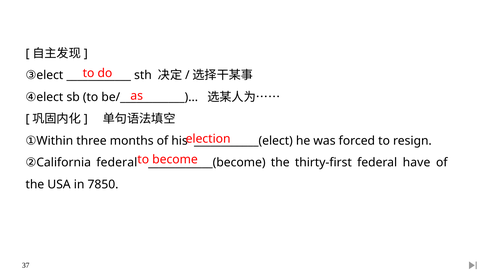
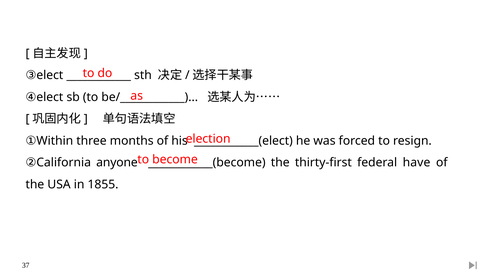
federal at (117, 162): federal -> anyone
7850: 7850 -> 1855
